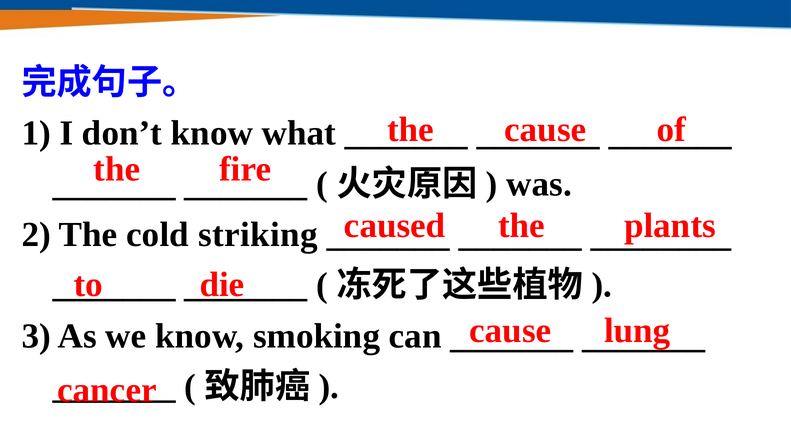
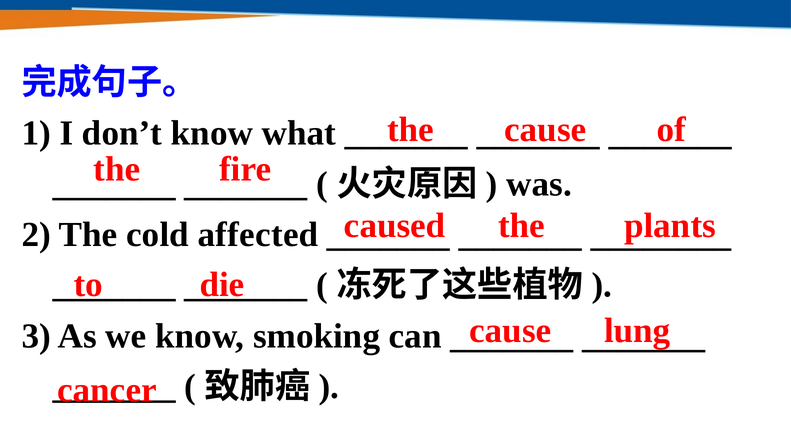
striking: striking -> affected
